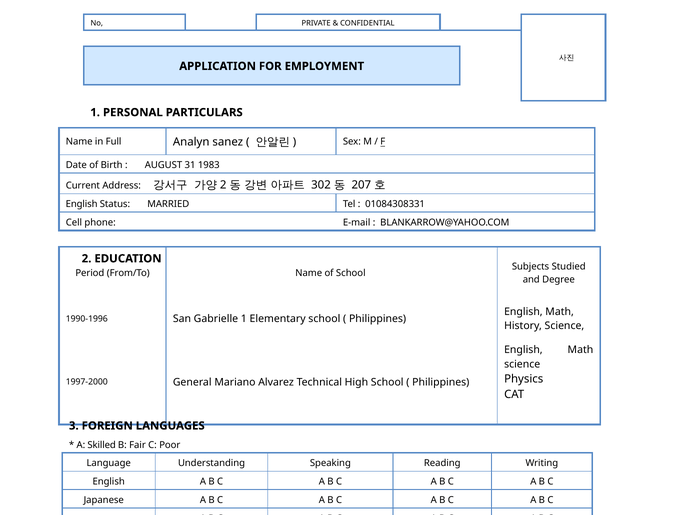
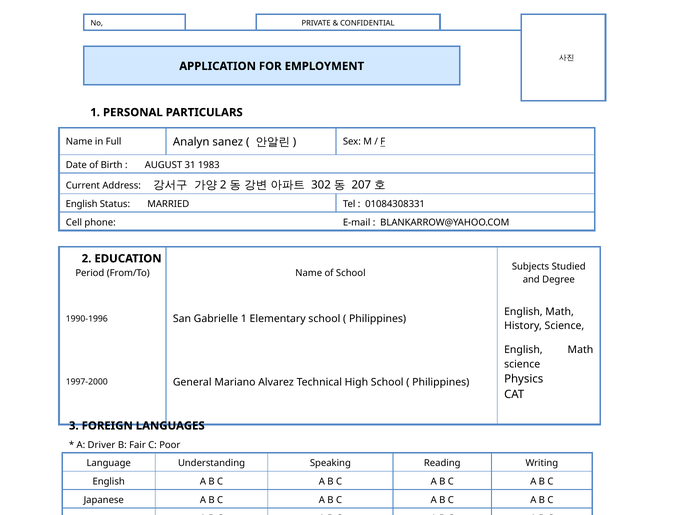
Skilled: Skilled -> Driver
